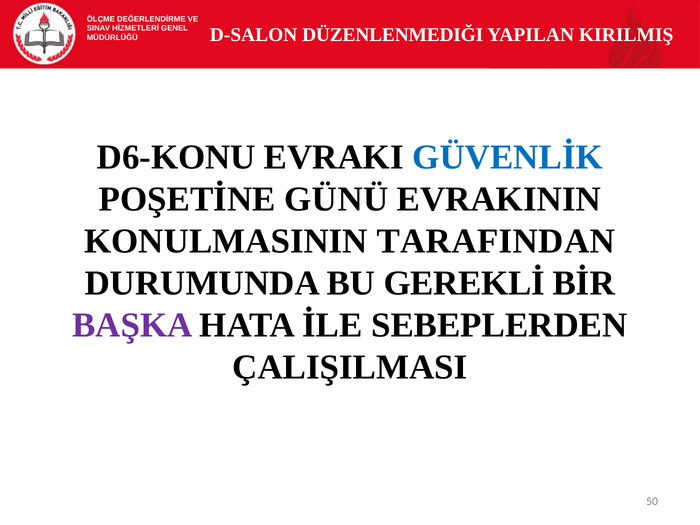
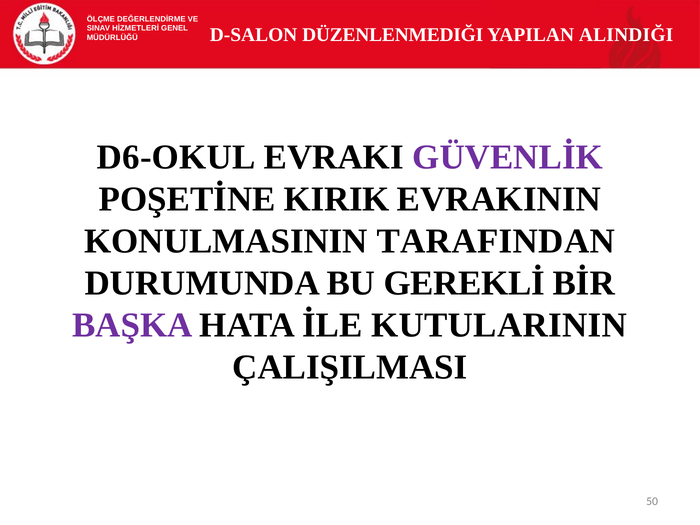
KIRILMIŞ: KIRILMIŞ -> ALINDIĞI
D6-KONU: D6-KONU -> D6-OKUL
GÜVENLİK colour: blue -> purple
GÜNÜ: GÜNÜ -> KIRIK
SEBEPLERDEN: SEBEPLERDEN -> KUTULARININ
